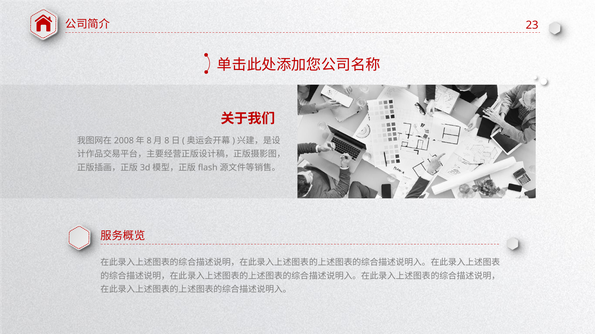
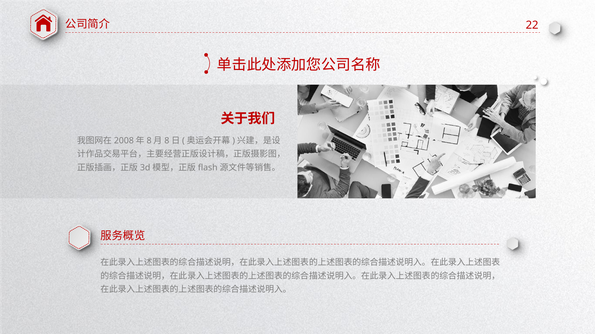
23: 23 -> 22
